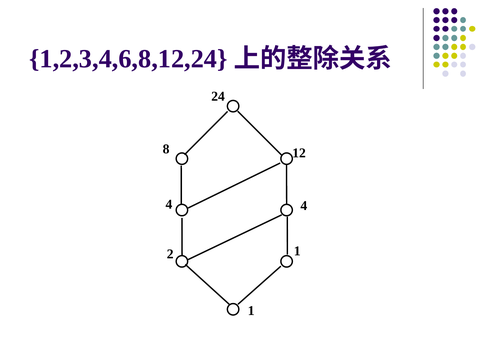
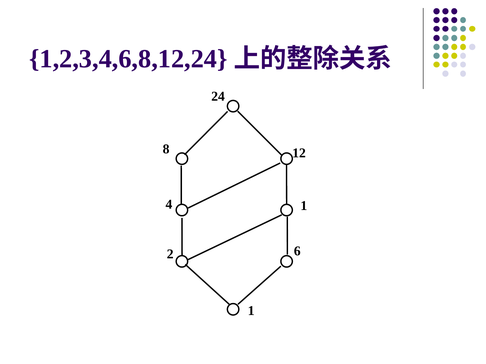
4 4: 4 -> 1
2 1: 1 -> 6
